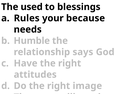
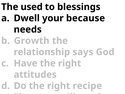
Rules: Rules -> Dwell
Humble: Humble -> Growth
image: image -> recipe
